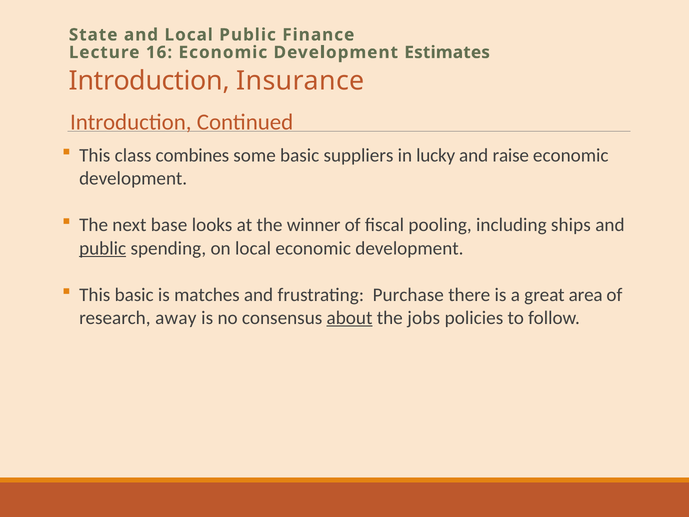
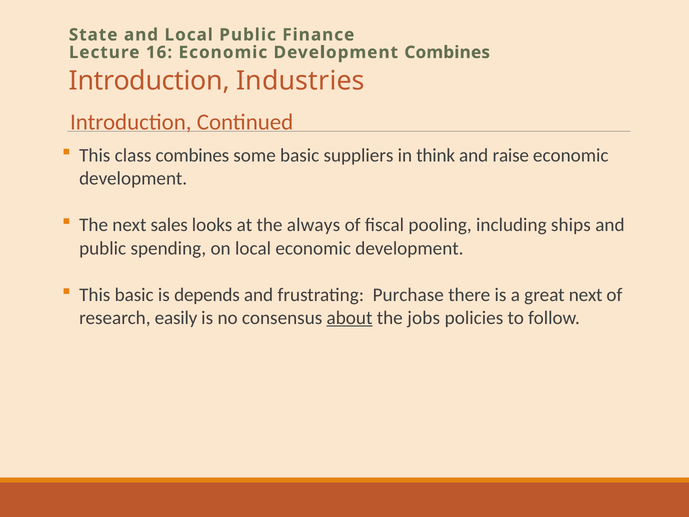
Development Estimates: Estimates -> Combines
Insurance: Insurance -> Industries
lucky: lucky -> think
base: base -> sales
winner: winner -> always
public at (103, 248) underline: present -> none
matches: matches -> depends
great area: area -> next
away: away -> easily
